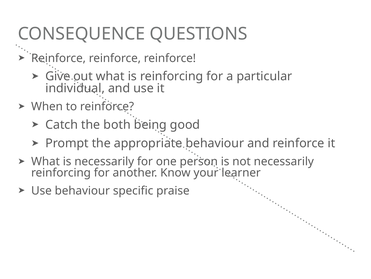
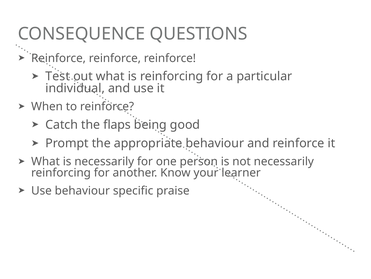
Give: Give -> Test
both: both -> flaps
